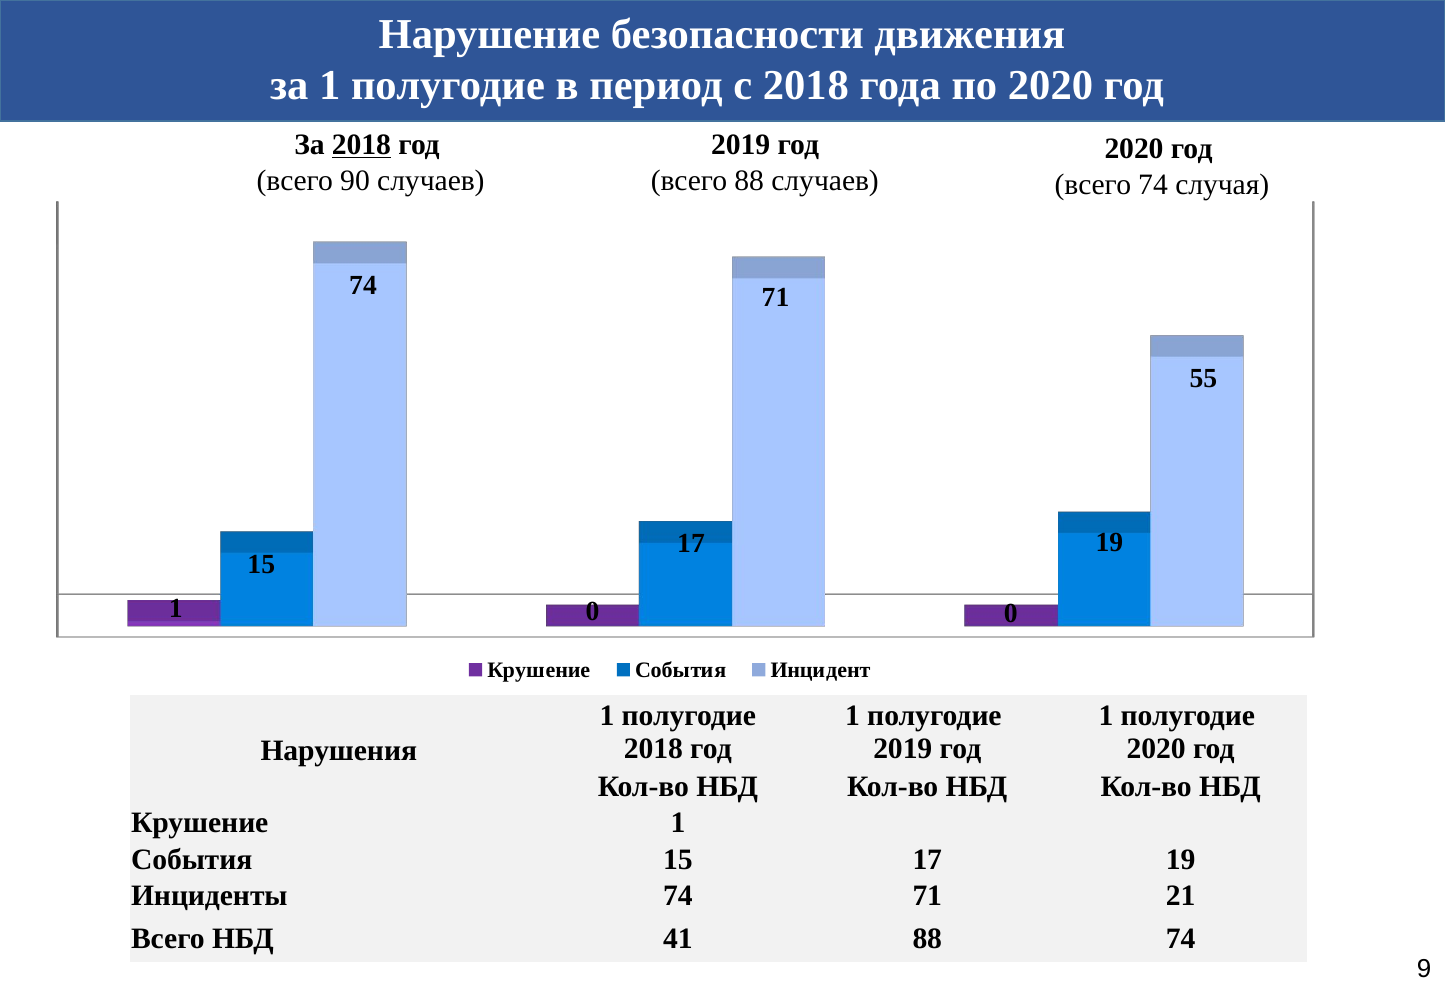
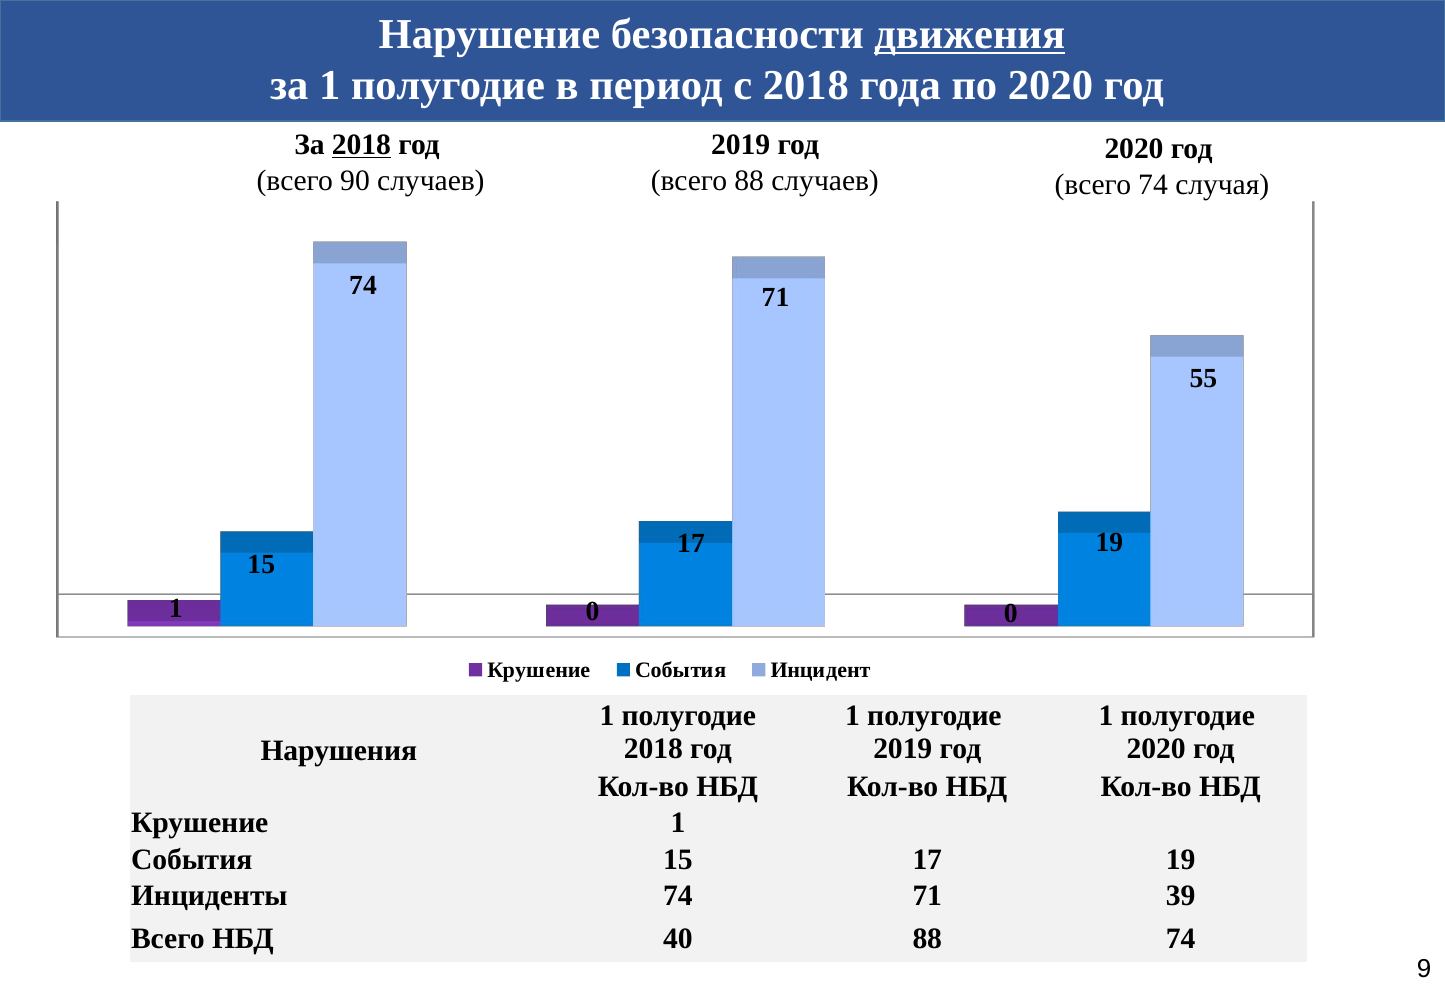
движения underline: none -> present
21: 21 -> 39
41: 41 -> 40
